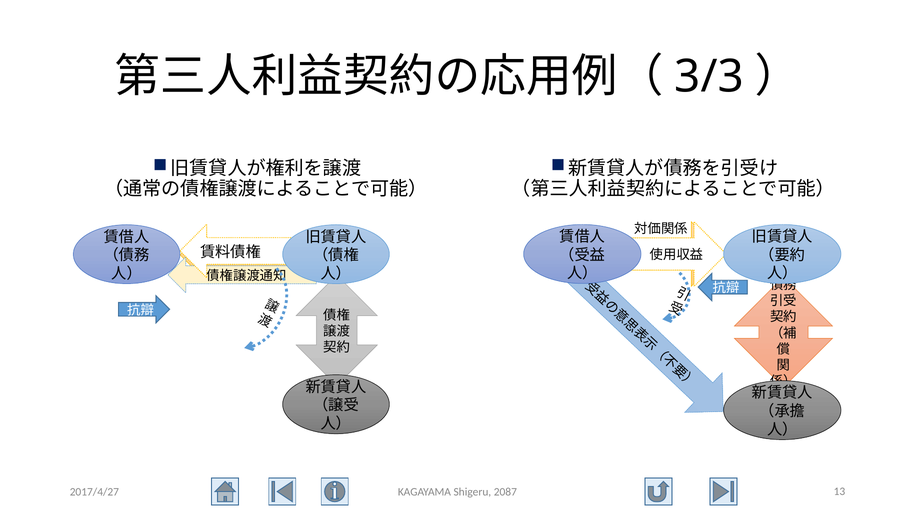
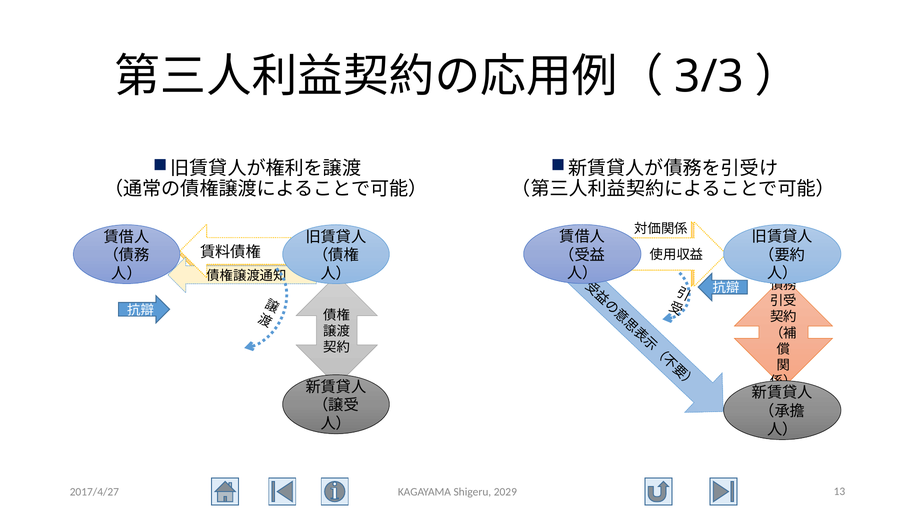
2087: 2087 -> 2029
